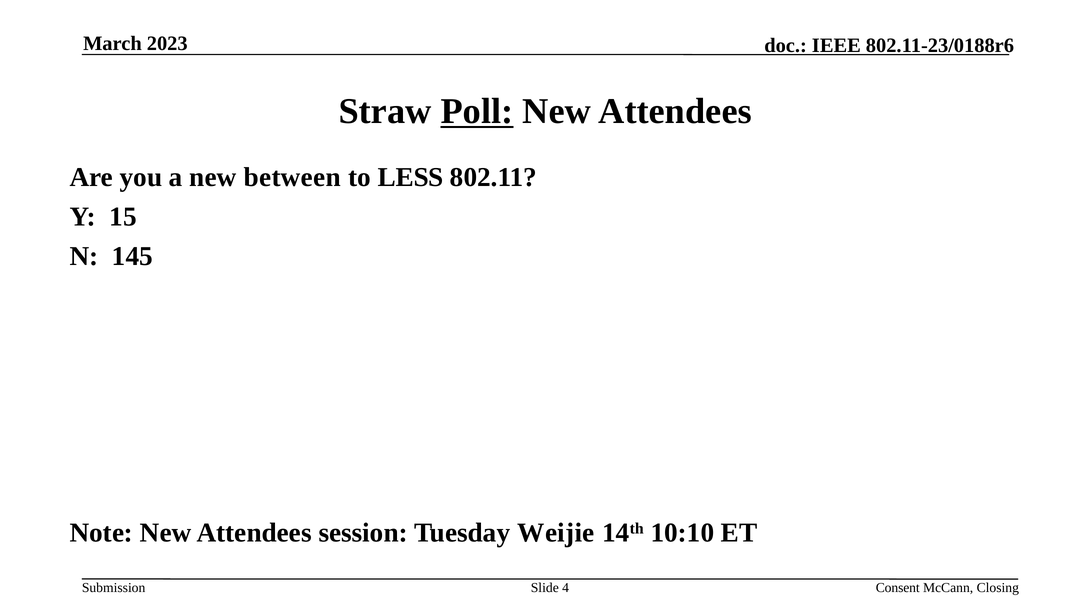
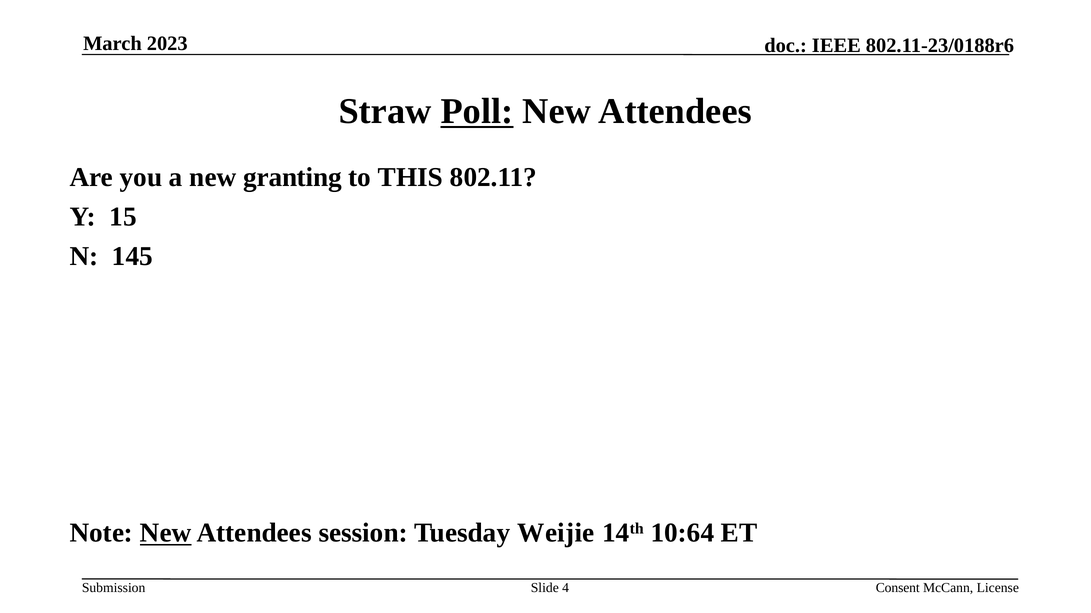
between: between -> granting
LESS: LESS -> THIS
New at (166, 534) underline: none -> present
10:10: 10:10 -> 10:64
Closing: Closing -> License
